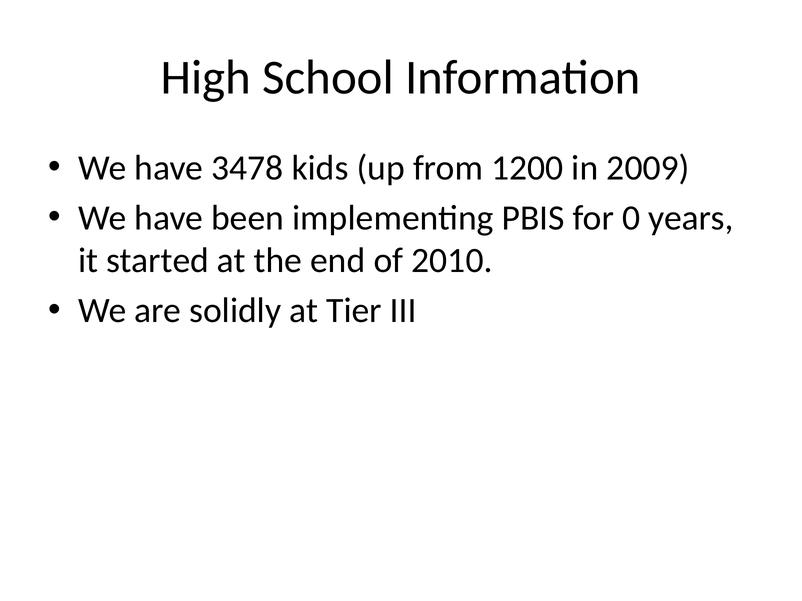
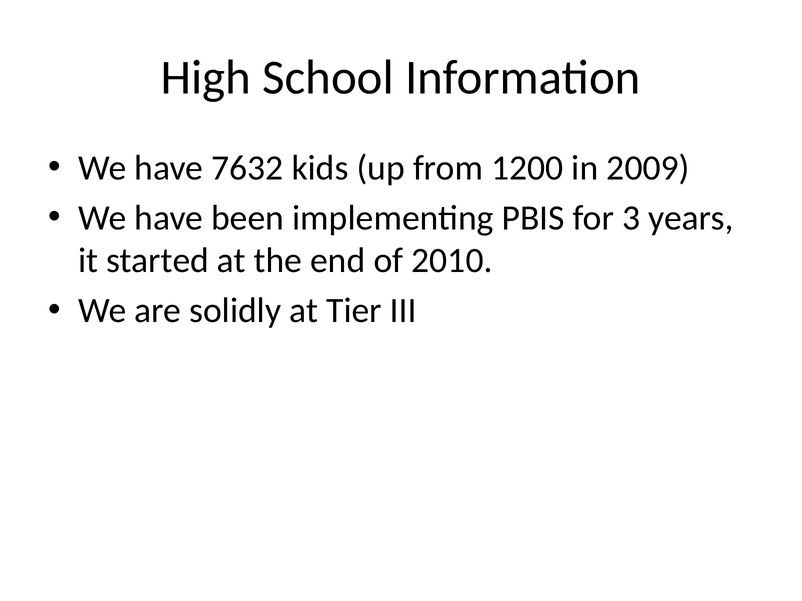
3478: 3478 -> 7632
0: 0 -> 3
